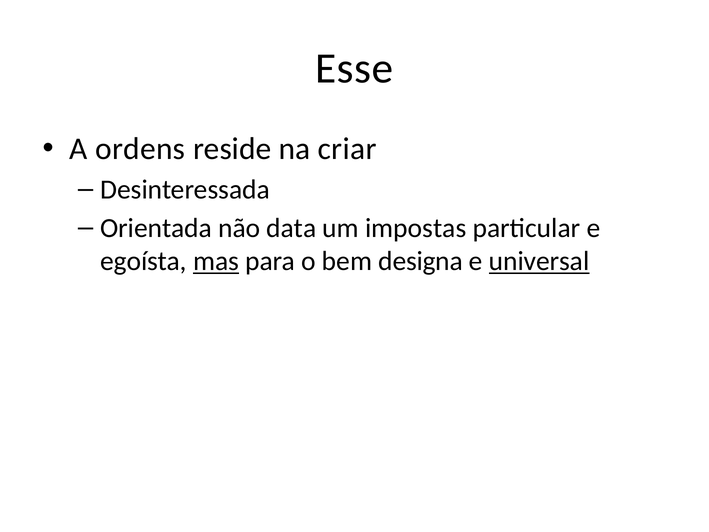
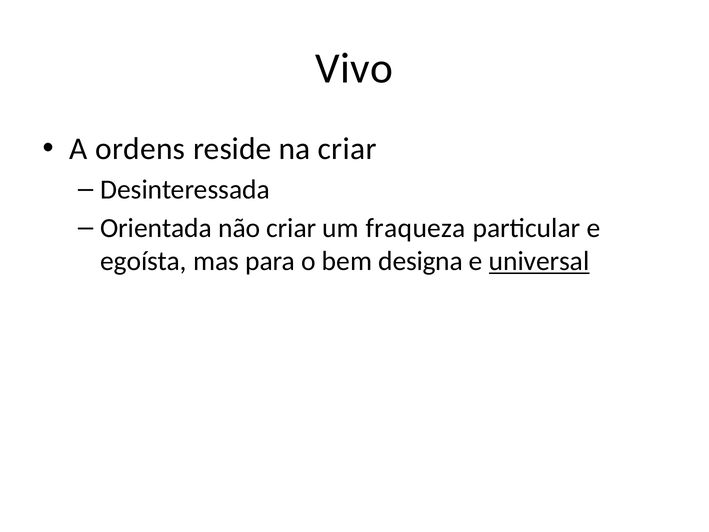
Esse: Esse -> Vivo
não data: data -> criar
impostas: impostas -> fraqueza
mas underline: present -> none
